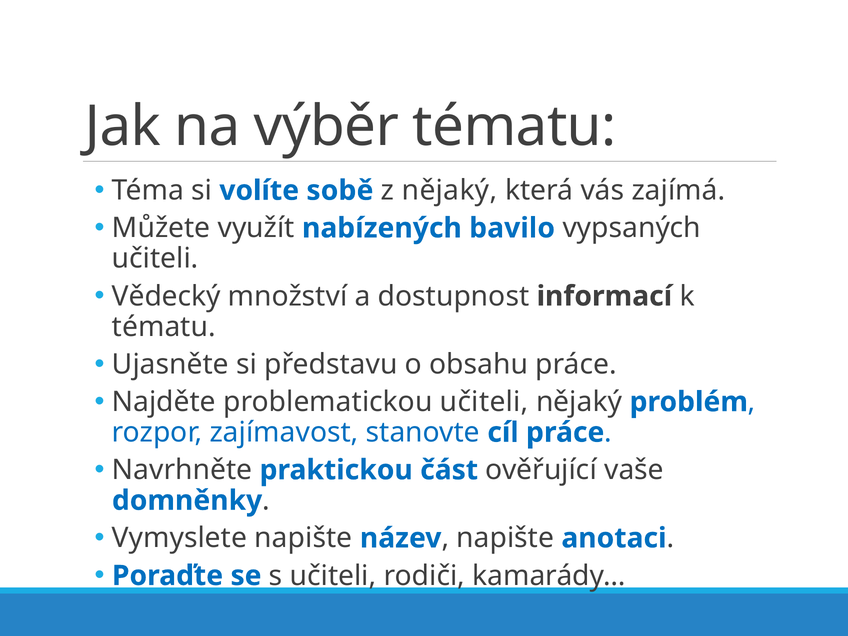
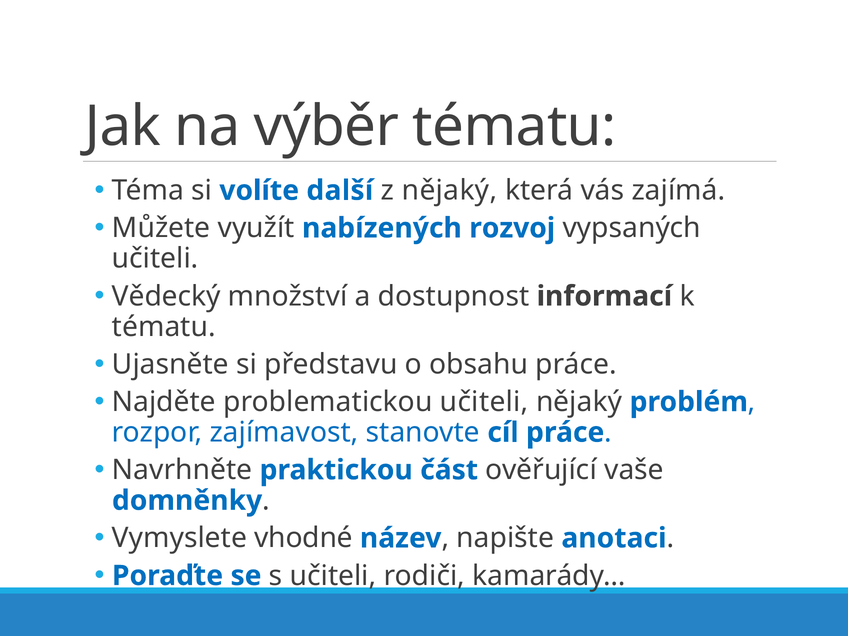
sobě: sobě -> další
bavilo: bavilo -> rozvoj
Vymyslete napište: napište -> vhodné
